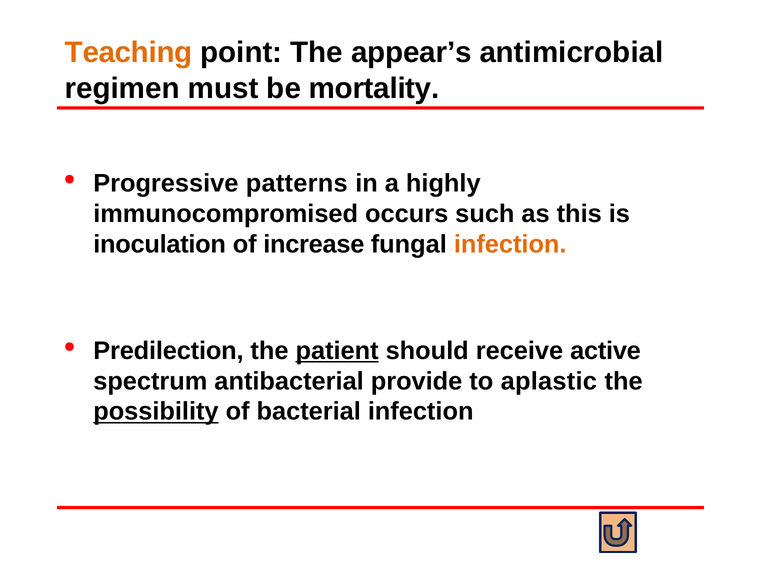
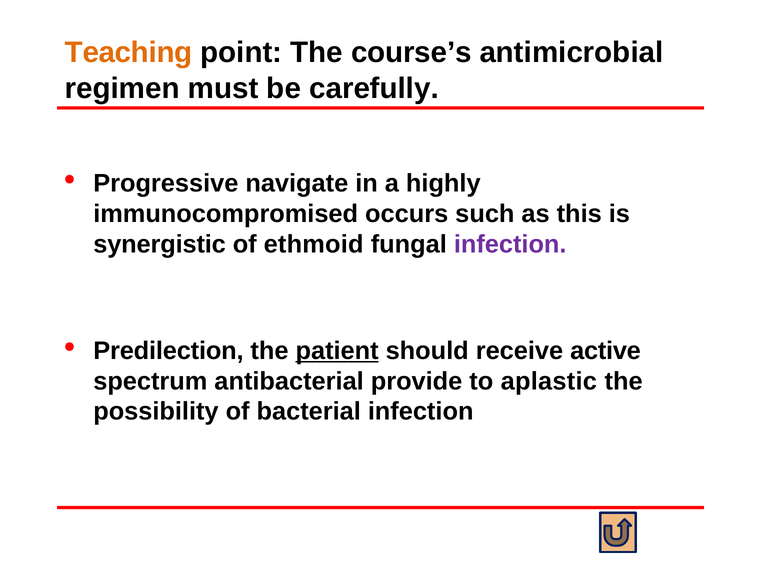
appear’s: appear’s -> course’s
mortality: mortality -> carefully
patterns: patterns -> navigate
inoculation: inoculation -> synergistic
increase: increase -> ethmoid
infection at (510, 244) colour: orange -> purple
possibility underline: present -> none
